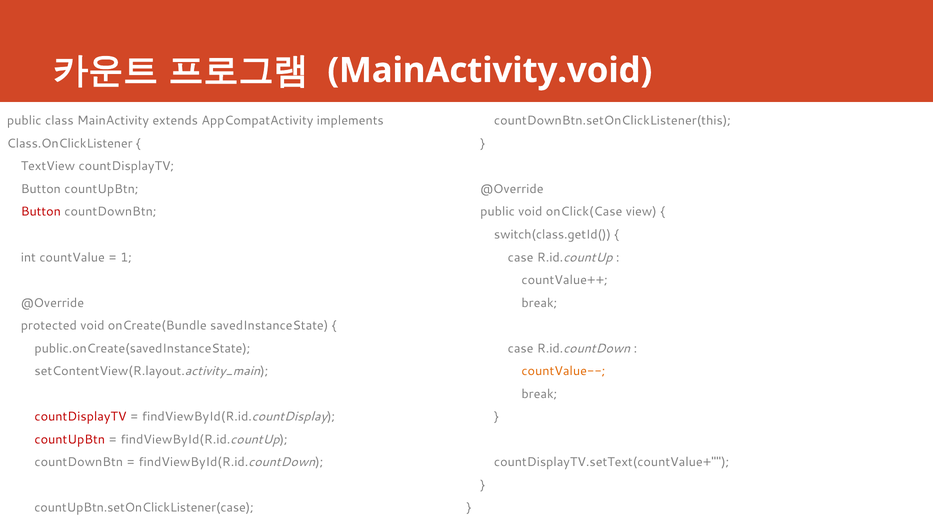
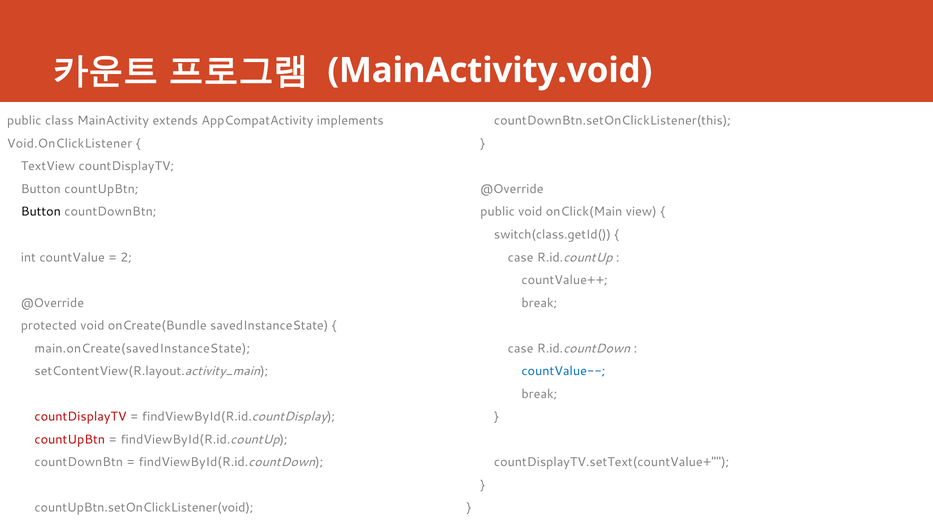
Class.OnClickListener: Class.OnClickListener -> Void.OnClickListener
Button at (41, 212) colour: red -> black
onClick(Case: onClick(Case -> onClick(Main
1: 1 -> 2
public.onCreate(savedInstanceState: public.onCreate(savedInstanceState -> main.onCreate(savedInstanceState
countValue-- colour: orange -> blue
countUpBtn.setOnClickListener(case: countUpBtn.setOnClickListener(case -> countUpBtn.setOnClickListener(void
